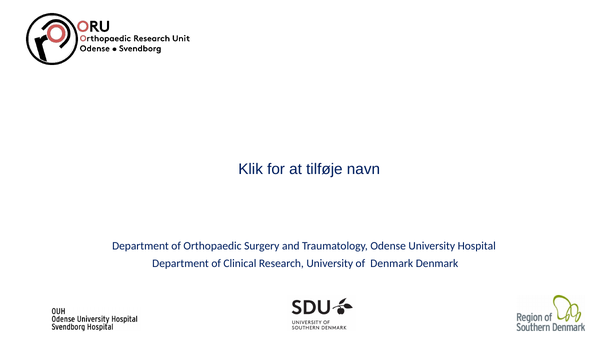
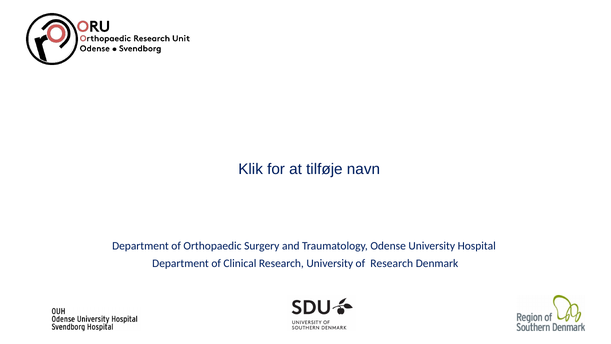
of Denmark: Denmark -> Research
